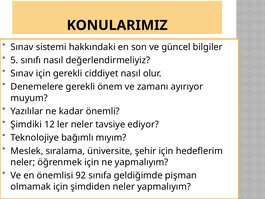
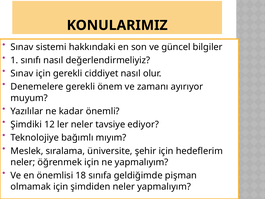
5: 5 -> 1
92: 92 -> 18
